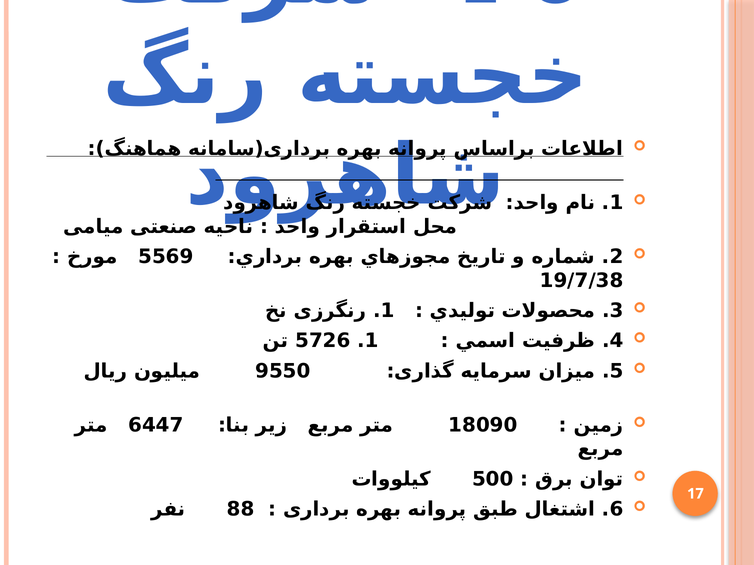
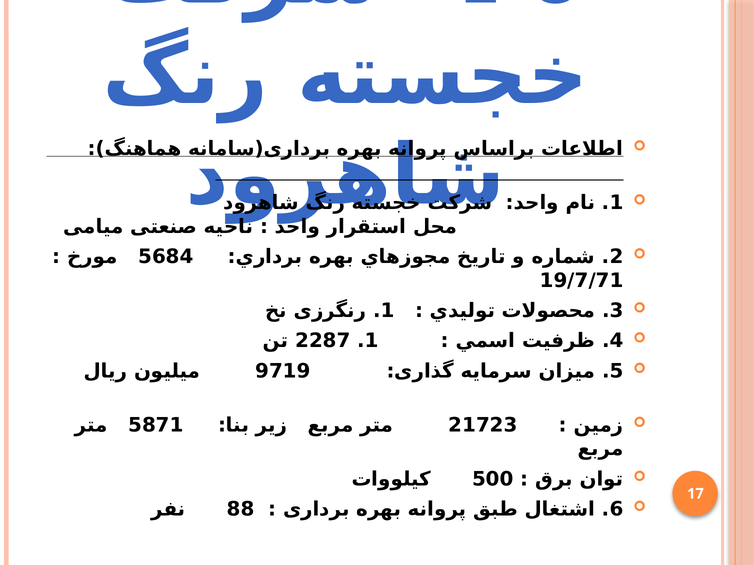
5569: 5569 -> 5684
19/7/38: 19/7/38 -> 19/7/71
5726: 5726 -> 2287
9550: 9550 -> 9719
6447: 6447 -> 5871
18090: 18090 -> 21723
